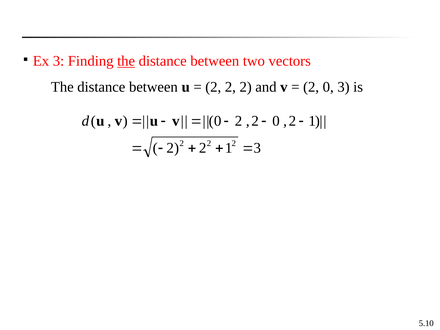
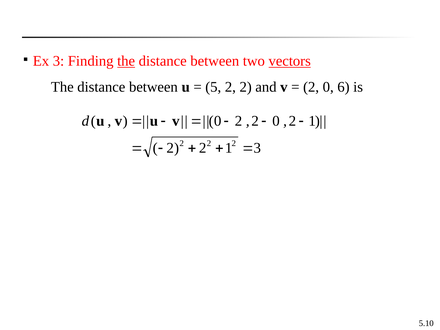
vectors underline: none -> present
2 at (213, 87): 2 -> 5
0 3: 3 -> 6
